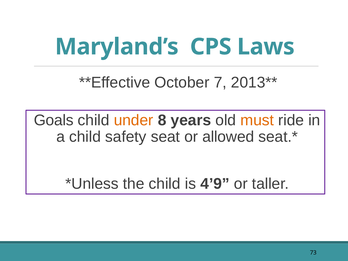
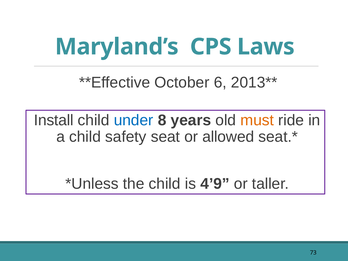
7: 7 -> 6
Goals: Goals -> Install
under colour: orange -> blue
